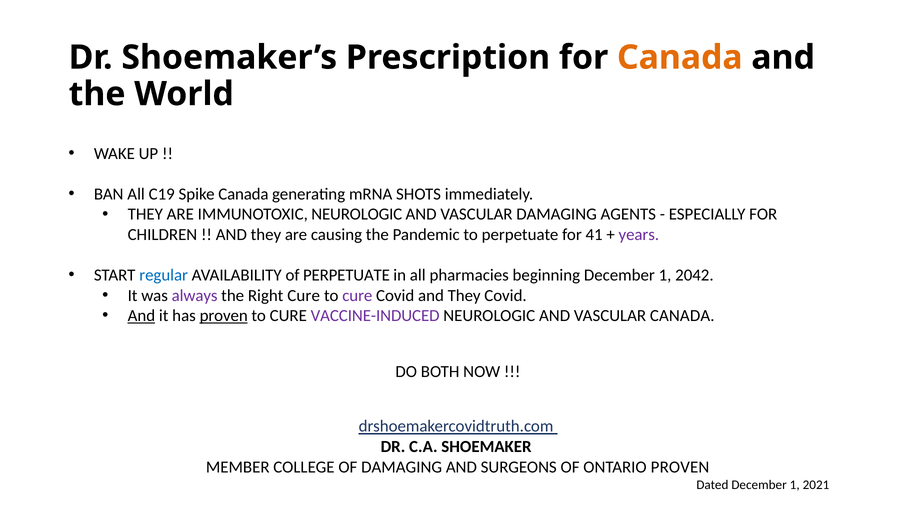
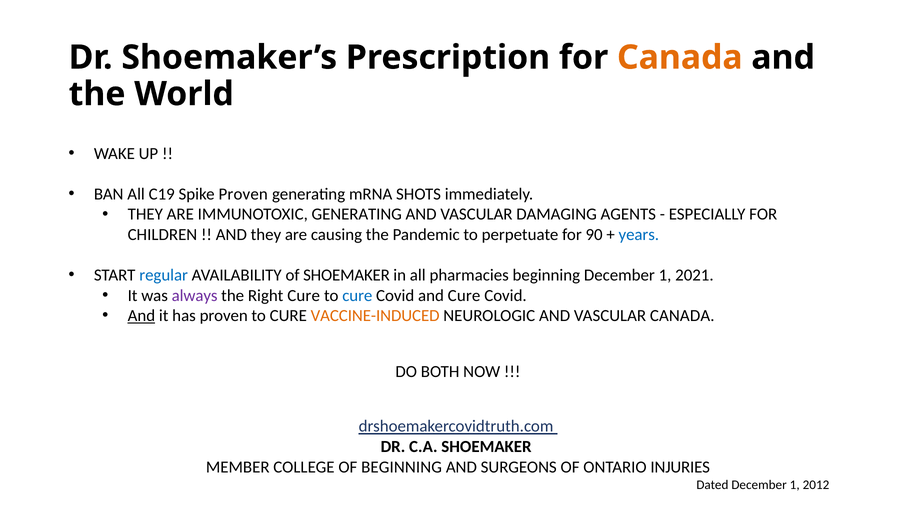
Spike Canada: Canada -> Proven
IMMUNOTOXIC NEUROLOGIC: NEUROLOGIC -> GENERATING
41: 41 -> 90
years colour: purple -> blue
of PERPETUATE: PERPETUATE -> SHOEMAKER
2042: 2042 -> 2021
cure at (357, 295) colour: purple -> blue
Covid and They: They -> Cure
proven at (224, 316) underline: present -> none
VACCINE-INDUCED colour: purple -> orange
OF DAMAGING: DAMAGING -> BEGINNING
ONTARIO PROVEN: PROVEN -> INJURIES
2021: 2021 -> 2012
